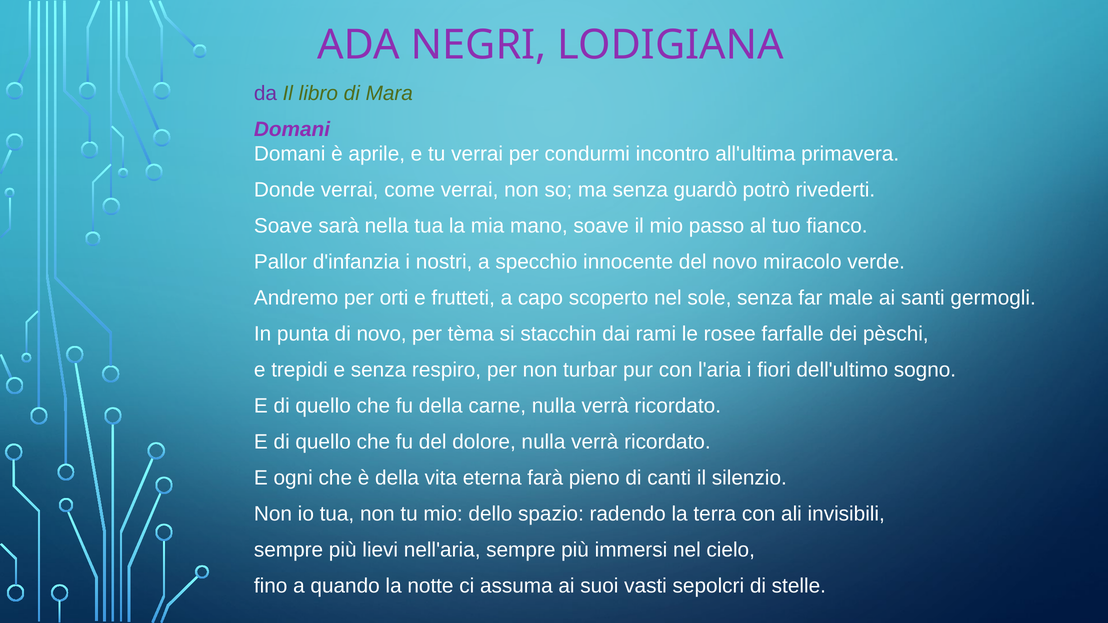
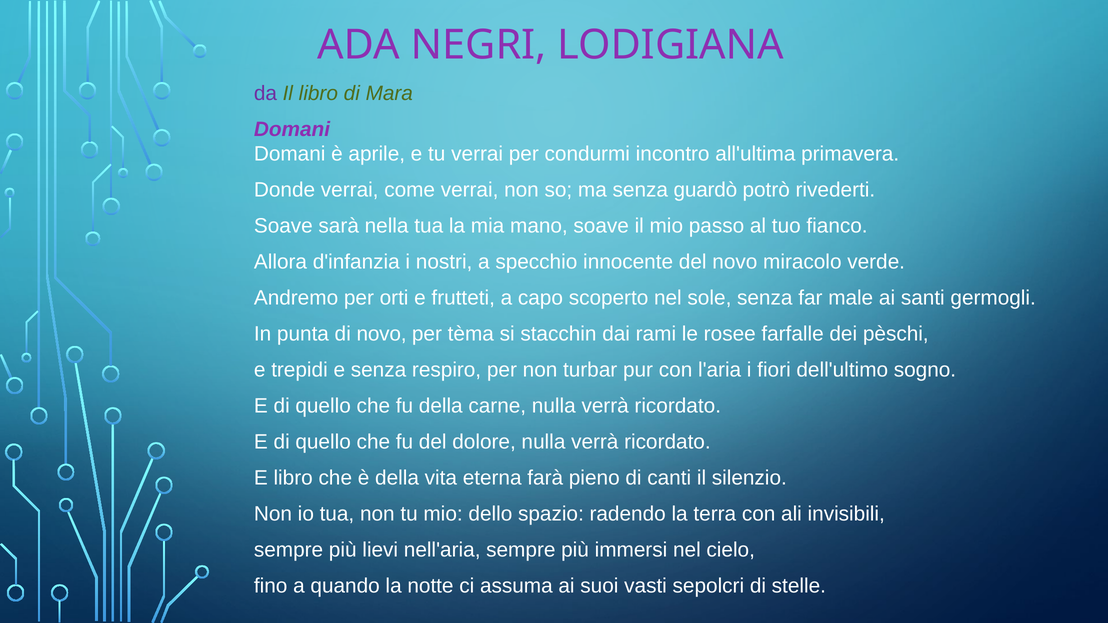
Pallor: Pallor -> Allora
E ogni: ogni -> libro
